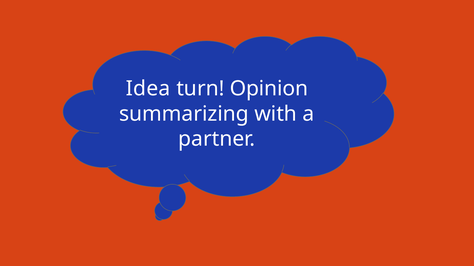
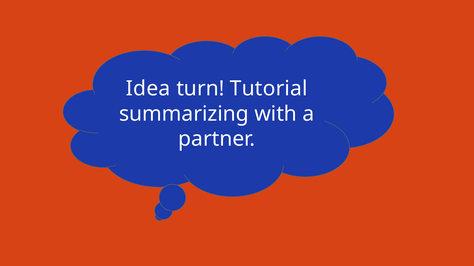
Opinion: Opinion -> Tutorial
